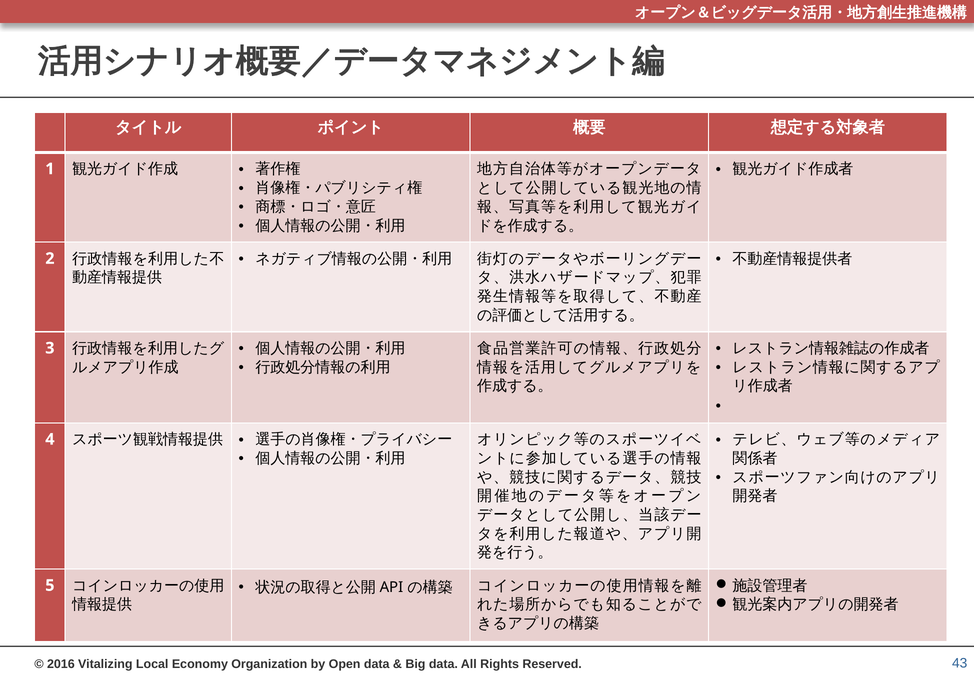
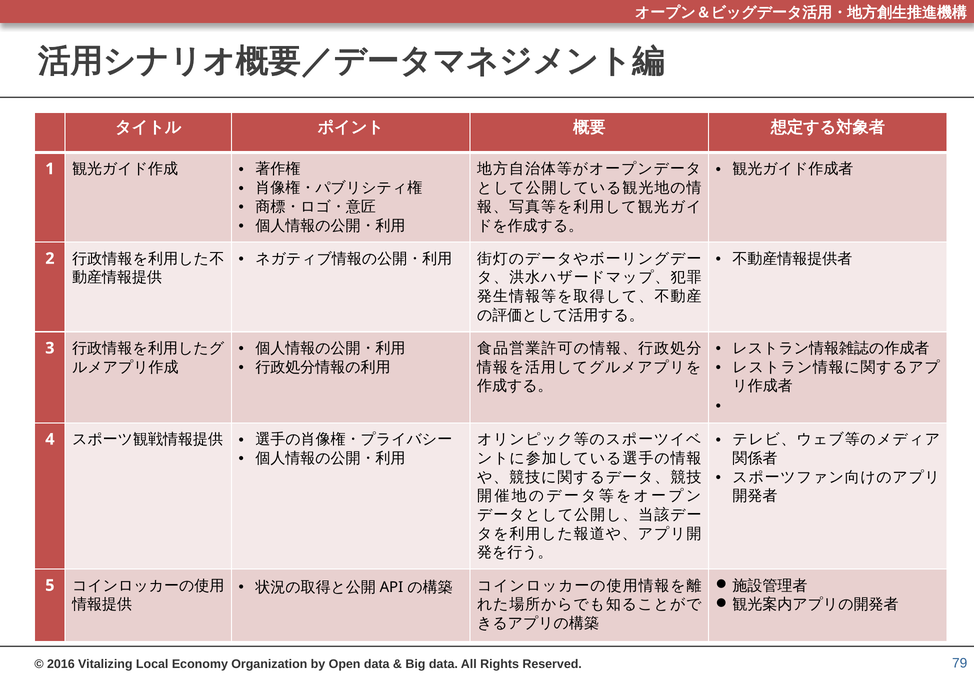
43: 43 -> 79
